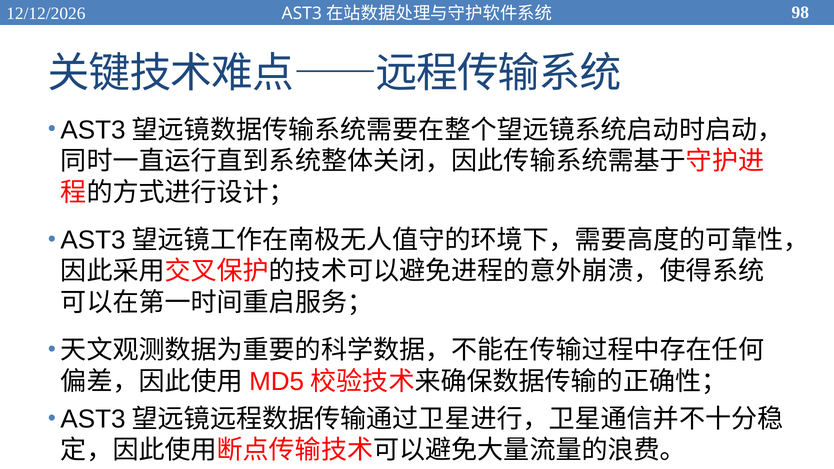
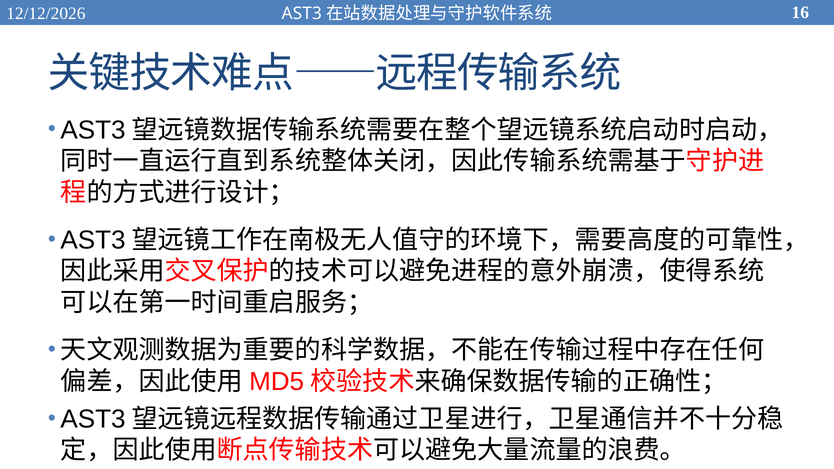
98: 98 -> 16
